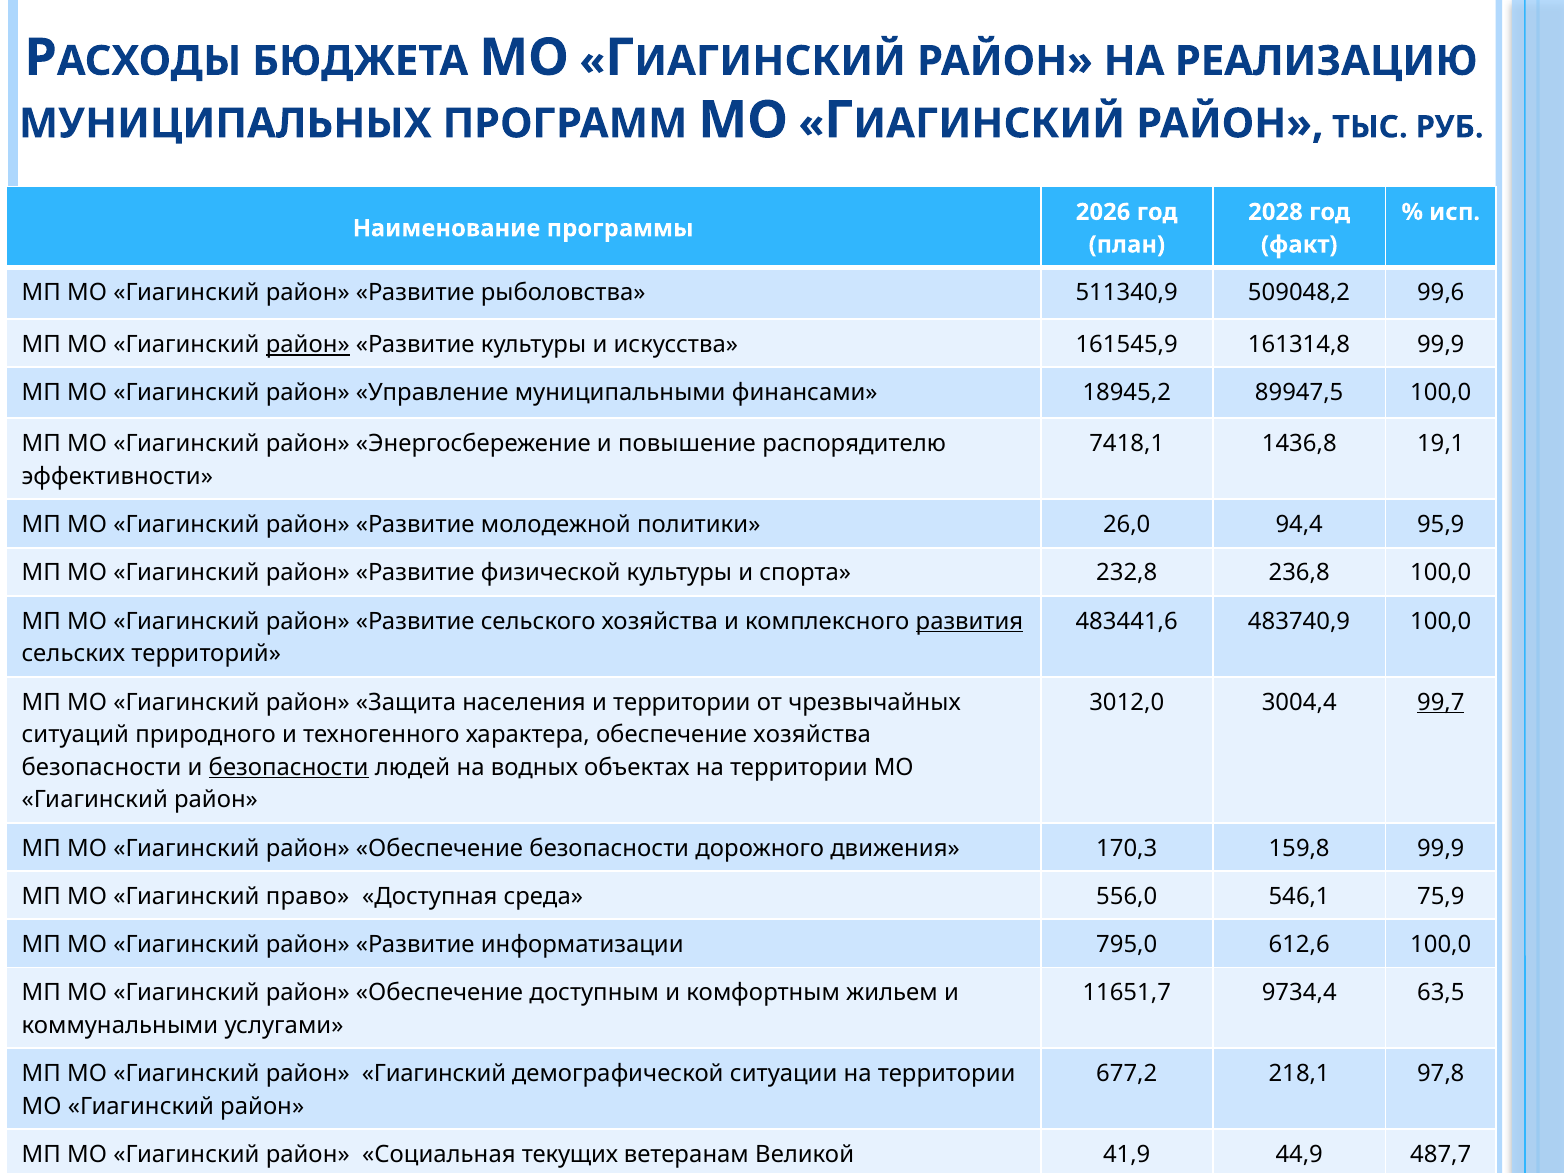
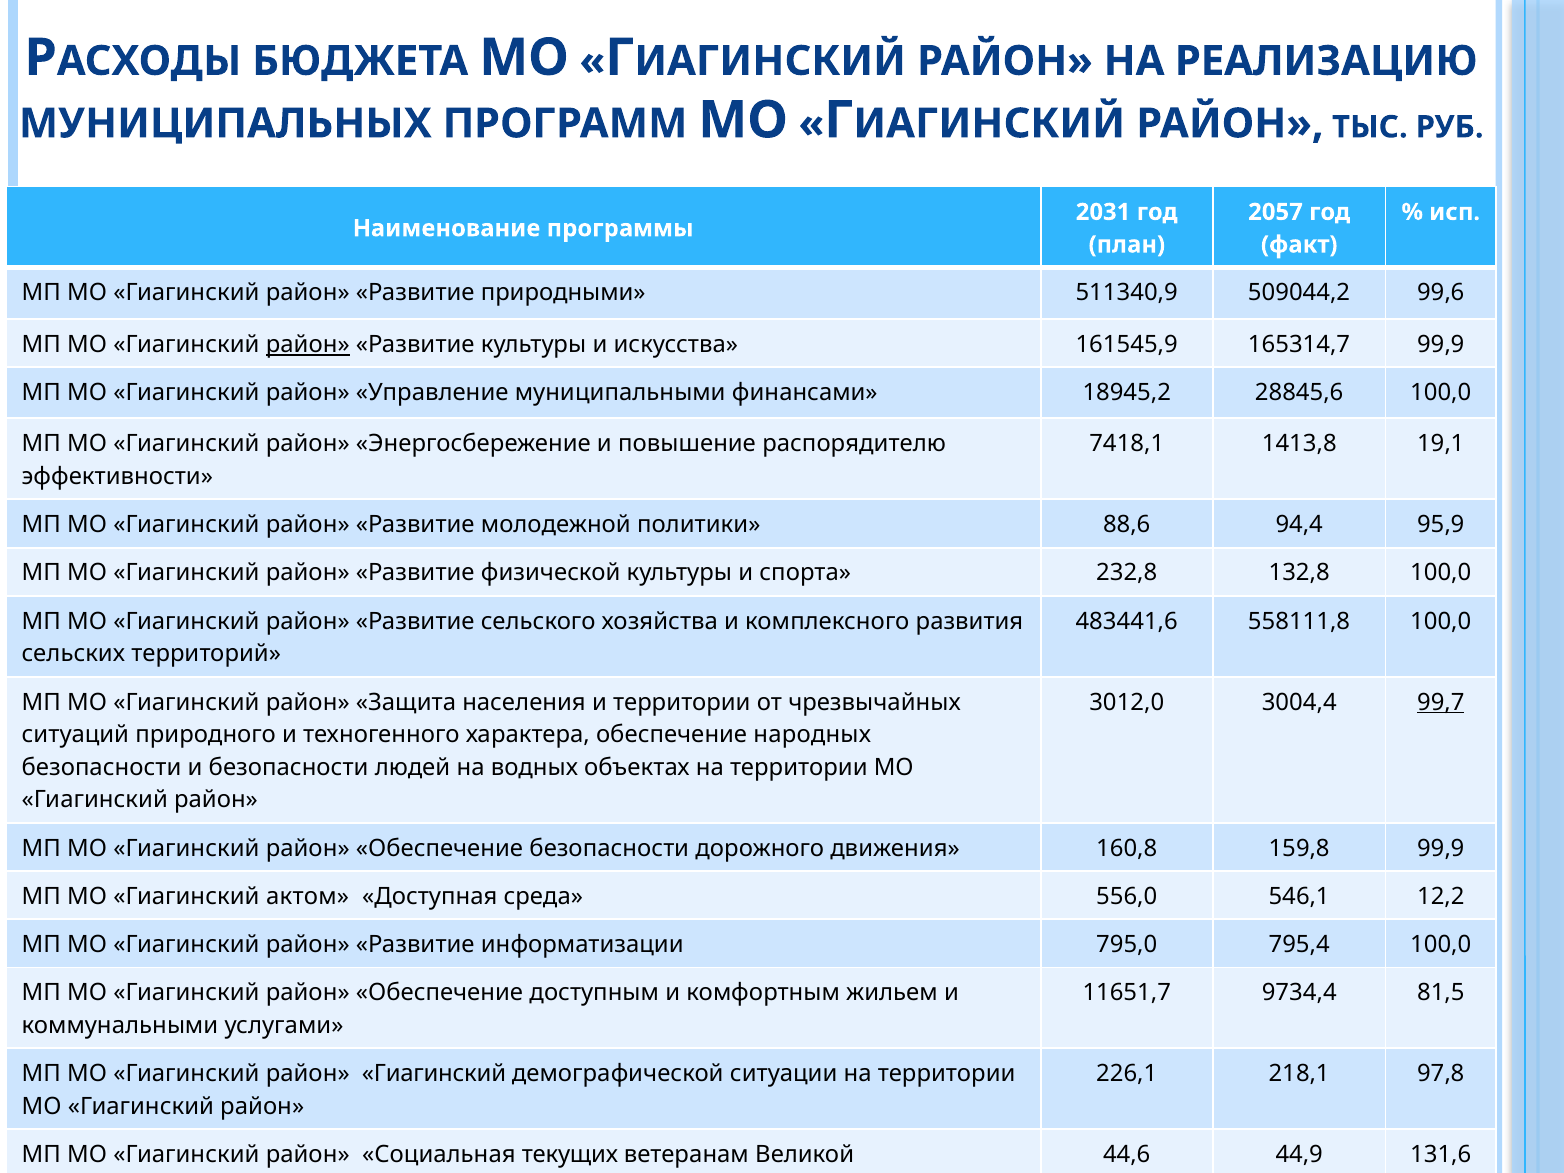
2026: 2026 -> 2031
2028: 2028 -> 2057
рыболовства: рыболовства -> природными
509048,2: 509048,2 -> 509044,2
161314,8: 161314,8 -> 165314,7
89947,5: 89947,5 -> 28845,6
1436,8: 1436,8 -> 1413,8
26,0: 26,0 -> 88,6
236,8: 236,8 -> 132,8
развития underline: present -> none
483740,9: 483740,9 -> 558111,8
обеспечение хозяйства: хозяйства -> народных
безопасности at (289, 767) underline: present -> none
170,3: 170,3 -> 160,8
право: право -> актом
75,9: 75,9 -> 12,2
612,6: 612,6 -> 795,4
63,5: 63,5 -> 81,5
677,2: 677,2 -> 226,1
41,9: 41,9 -> 44,6
487,7: 487,7 -> 131,6
